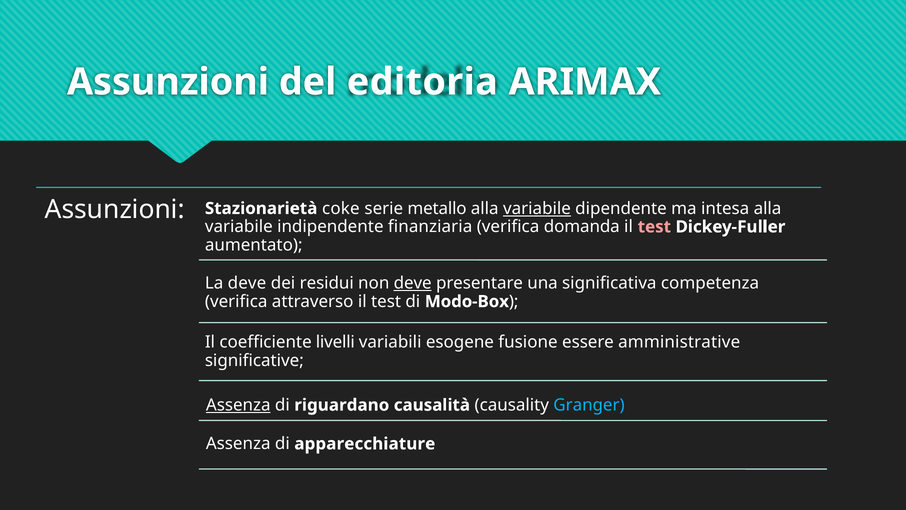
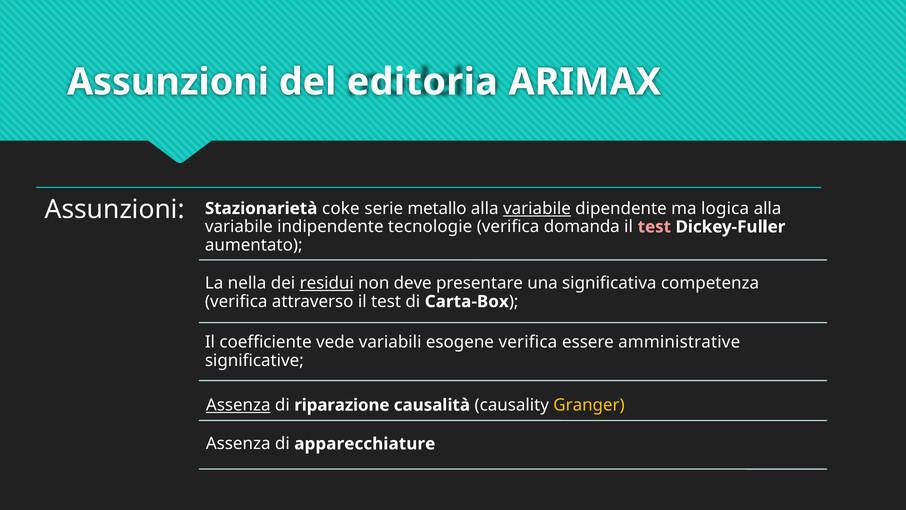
intesa: intesa -> logica
finanziaria: finanziaria -> tecnologie
La deve: deve -> nella
residui underline: none -> present
deve at (413, 283) underline: present -> none
Modo-Box: Modo-Box -> Carta-Box
livelli: livelli -> vede
esogene fusione: fusione -> verifica
riguardano: riguardano -> riparazione
Granger colour: light blue -> yellow
